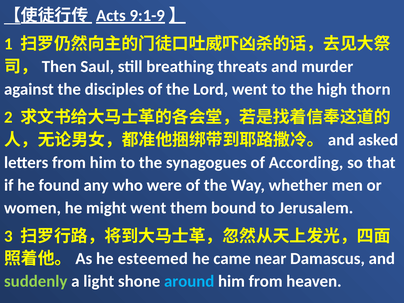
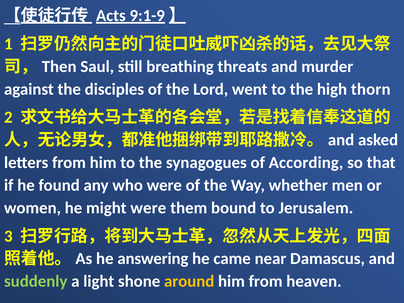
might went: went -> were
esteemed: esteemed -> answering
around colour: light blue -> yellow
